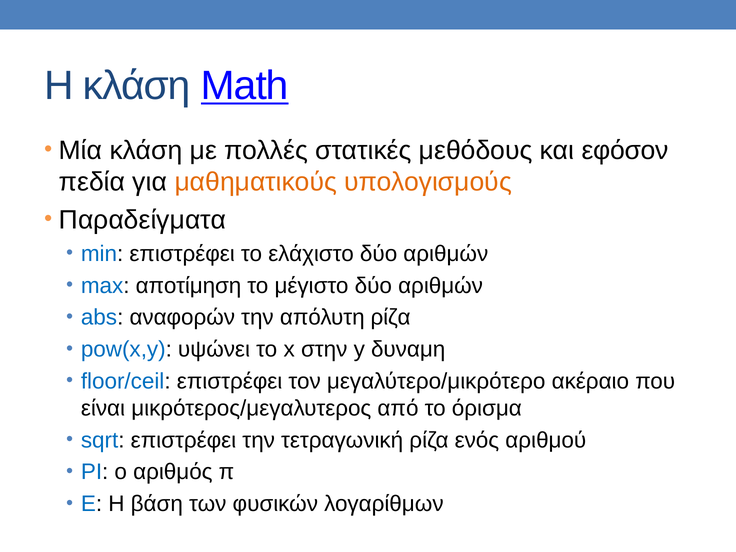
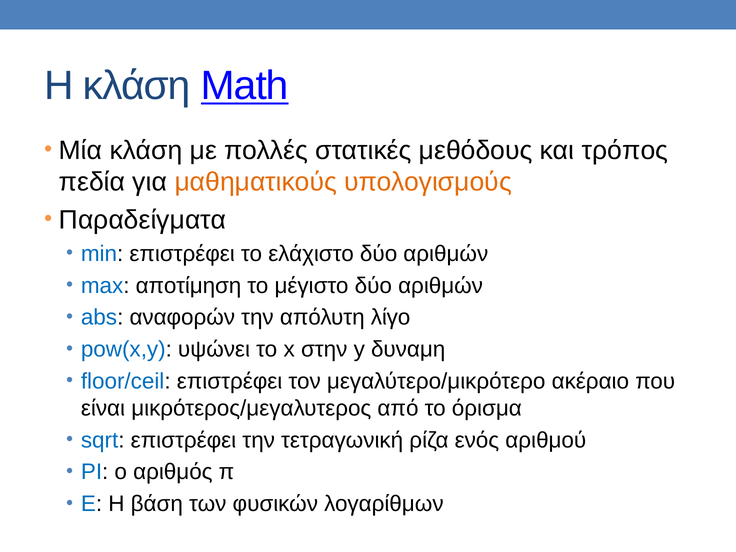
εφόσον: εφόσον -> τρόπος
απόλυτη ρίζα: ρίζα -> λίγο
